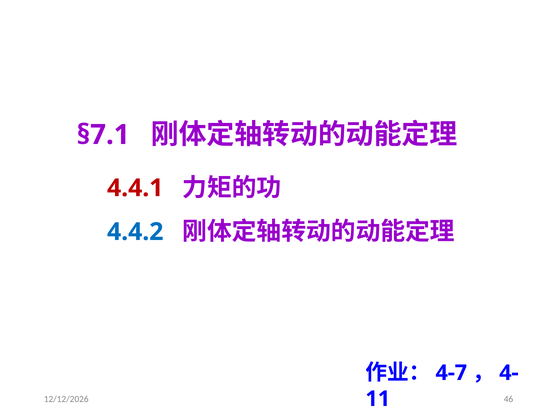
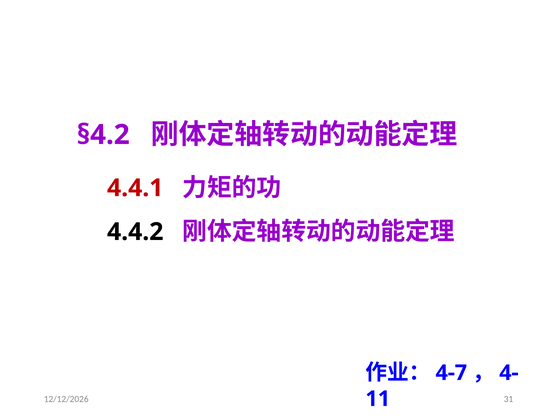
§7.1: §7.1 -> §4.2
4.4.2 colour: blue -> black
46: 46 -> 31
